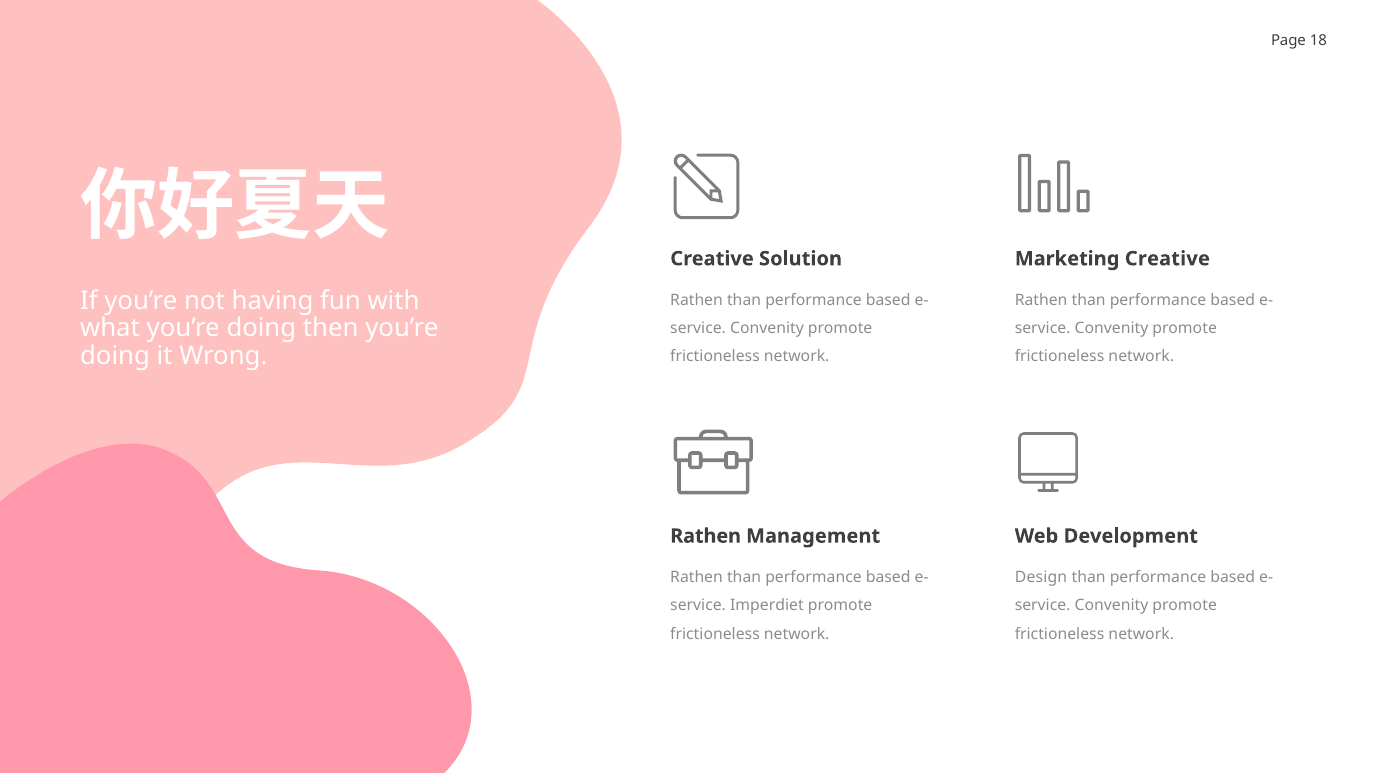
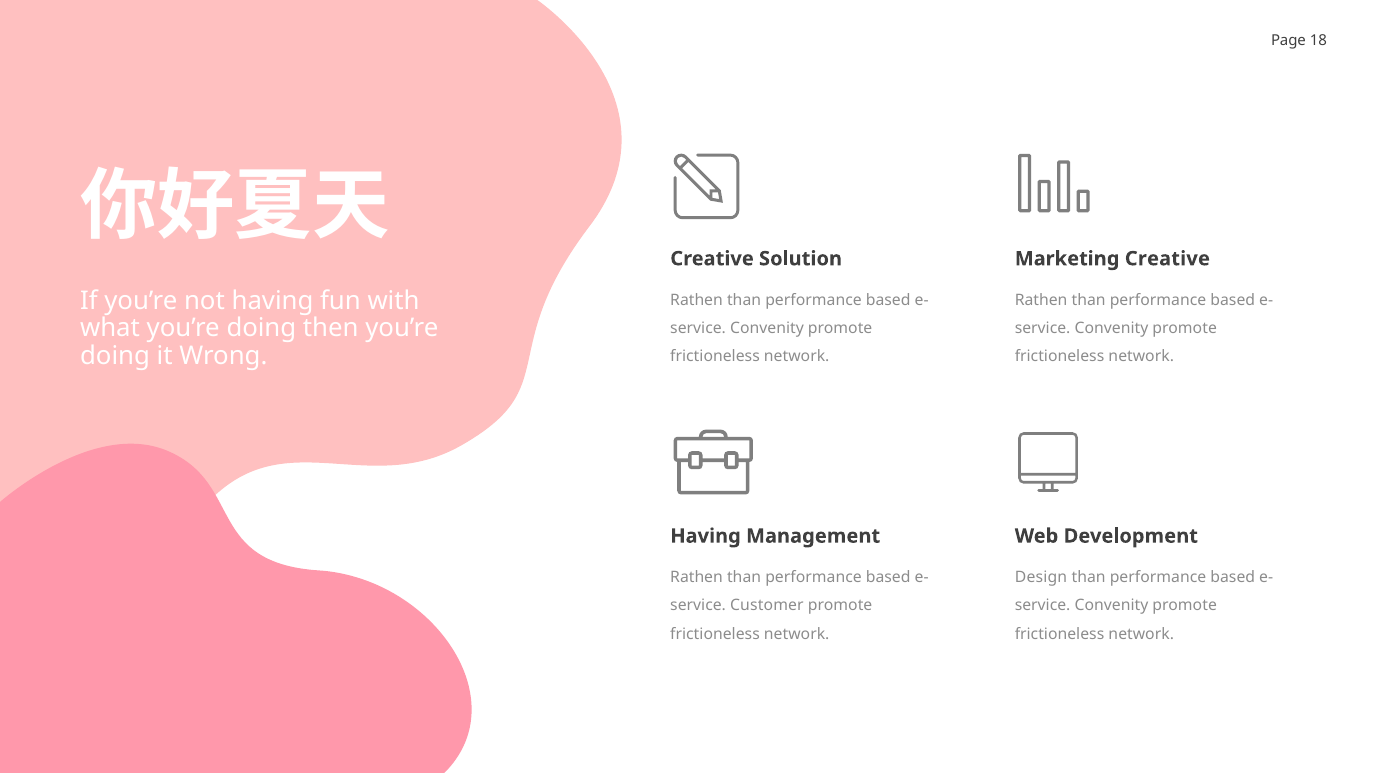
Rathen at (706, 536): Rathen -> Having
Imperdiet: Imperdiet -> Customer
